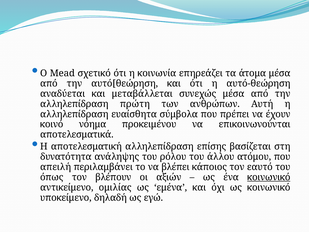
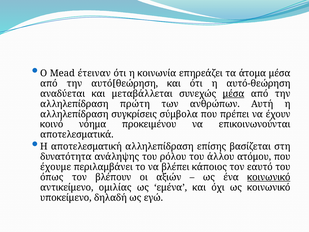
σχετικό: σχετικό -> έτειναν
μέσα at (234, 94) underline: none -> present
ευαίσθητα: ευαίσθητα -> συγκρίσεις
απειλή: απειλή -> έχουμε
